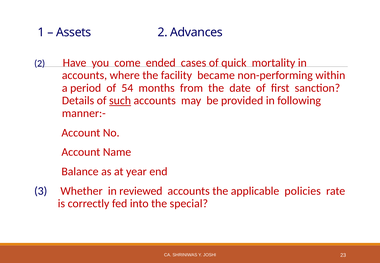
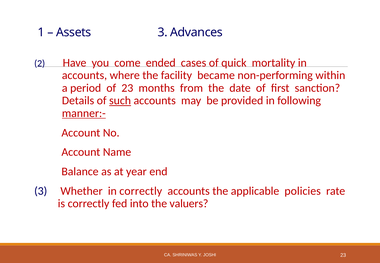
Assets 2: 2 -> 3
of 54: 54 -> 23
manner:- underline: none -> present
in reviewed: reviewed -> correctly
special: special -> valuers
